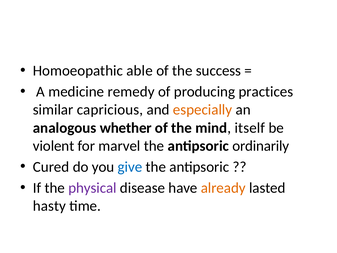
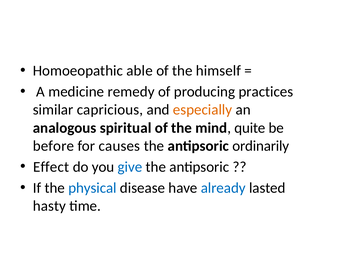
success: success -> himself
whether: whether -> spiritual
itself: itself -> quite
violent: violent -> before
marvel: marvel -> causes
Cured: Cured -> Effect
physical colour: purple -> blue
already colour: orange -> blue
